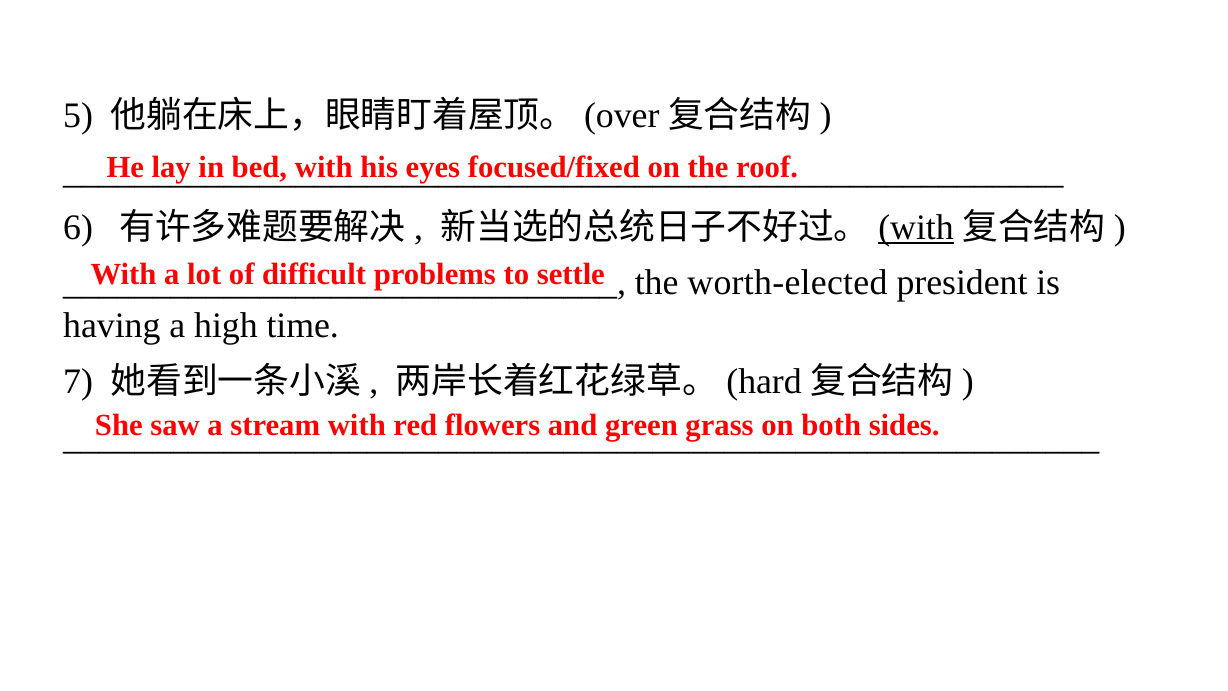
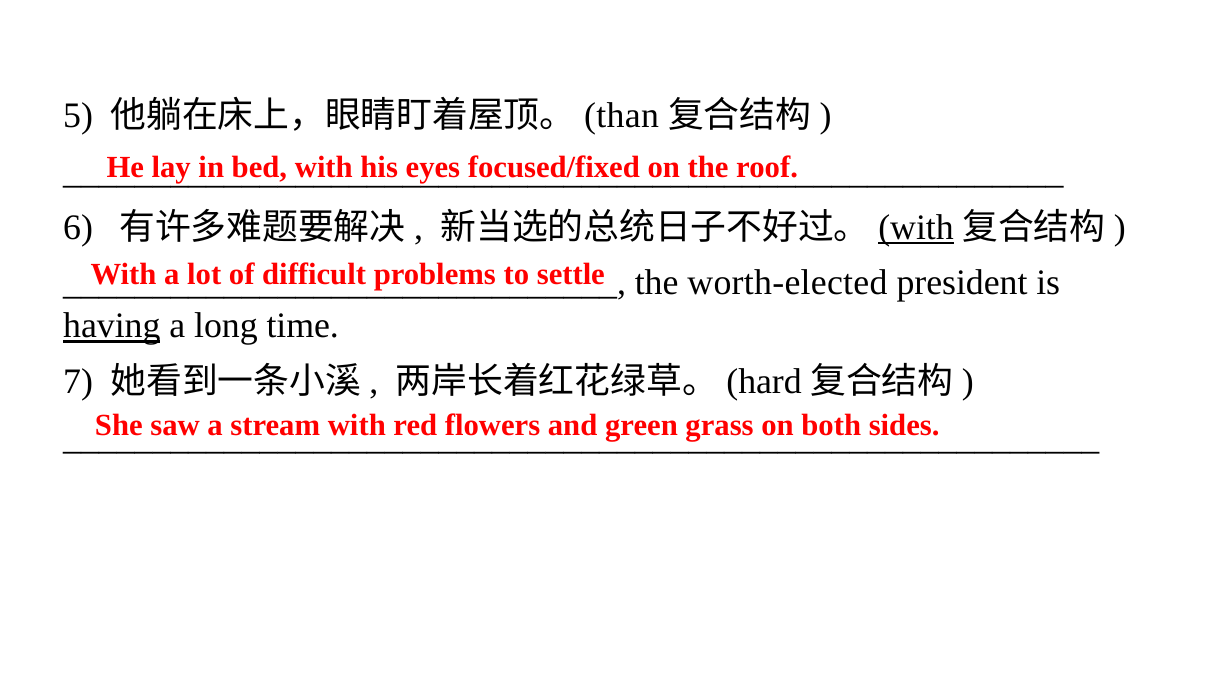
over: over -> than
having underline: none -> present
high: high -> long
